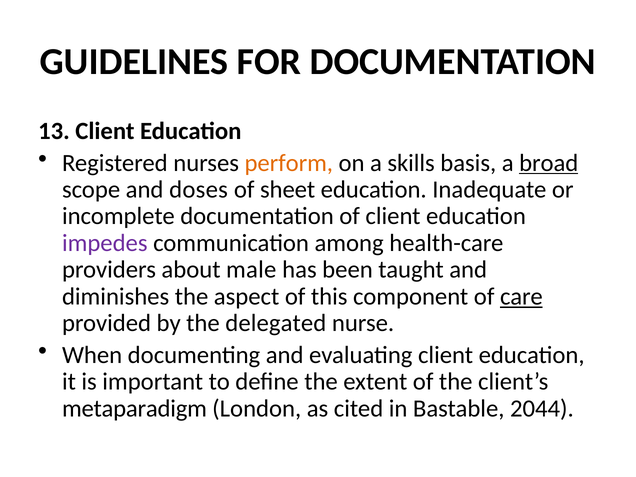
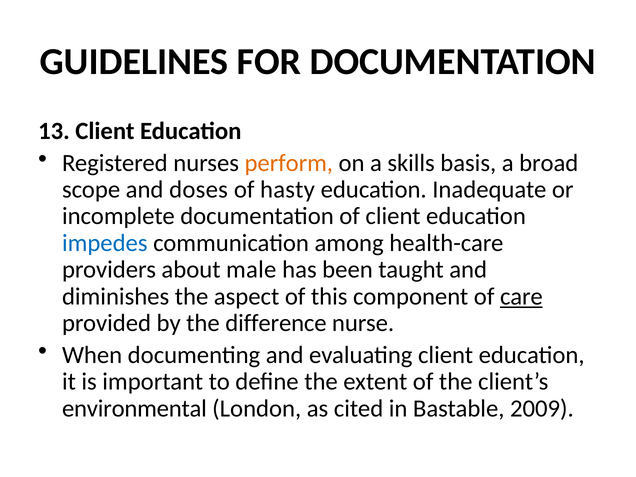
broad underline: present -> none
sheet: sheet -> hasty
impedes colour: purple -> blue
delegated: delegated -> difference
metaparadigm: metaparadigm -> environmental
2044: 2044 -> 2009
